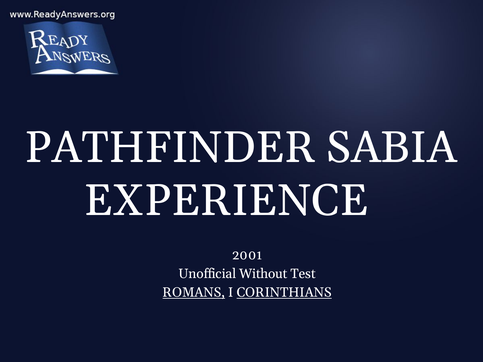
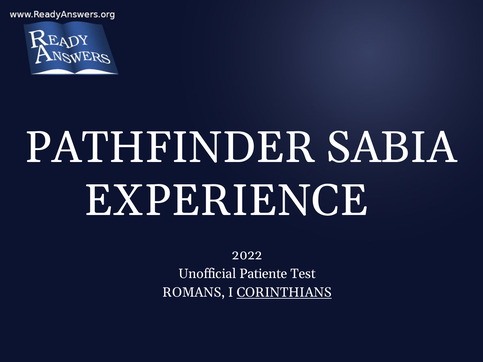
2001: 2001 -> 2022
Without: Without -> Patiente
ROMANS underline: present -> none
